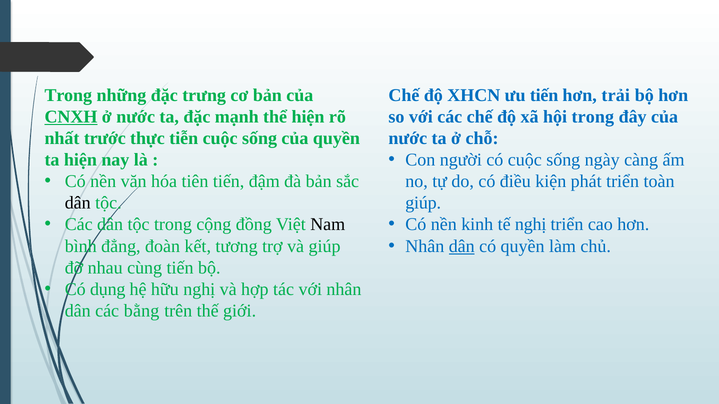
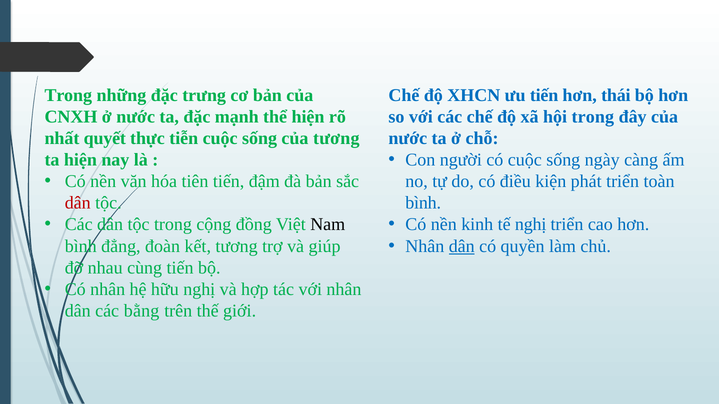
trải: trải -> thái
CNXH underline: present -> none
trước: trước -> quyết
của quyền: quyền -> tương
dân at (78, 203) colour: black -> red
giúp at (423, 203): giúp -> bình
Có dụng: dụng -> nhân
